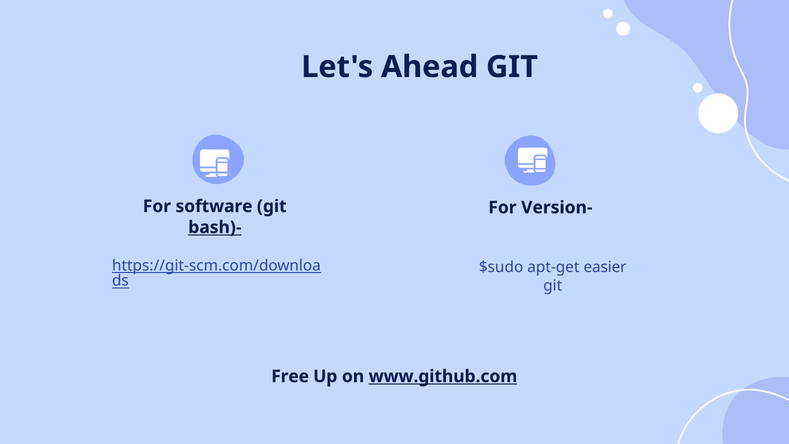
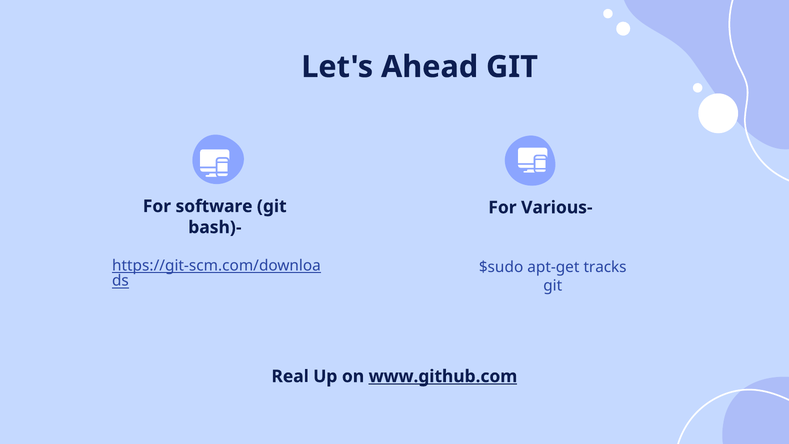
Version-: Version- -> Various-
bash)- underline: present -> none
easier: easier -> tracks
Free: Free -> Real
